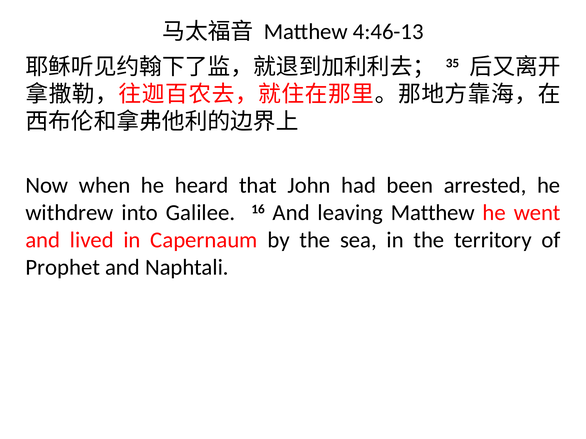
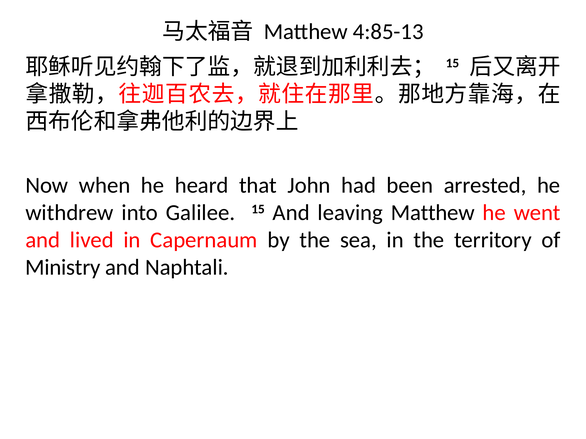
4:46-13: 4:46-13 -> 4:85-13
35 at (452, 63): 35 -> 15
Galilee 16: 16 -> 15
Prophet: Prophet -> Ministry
